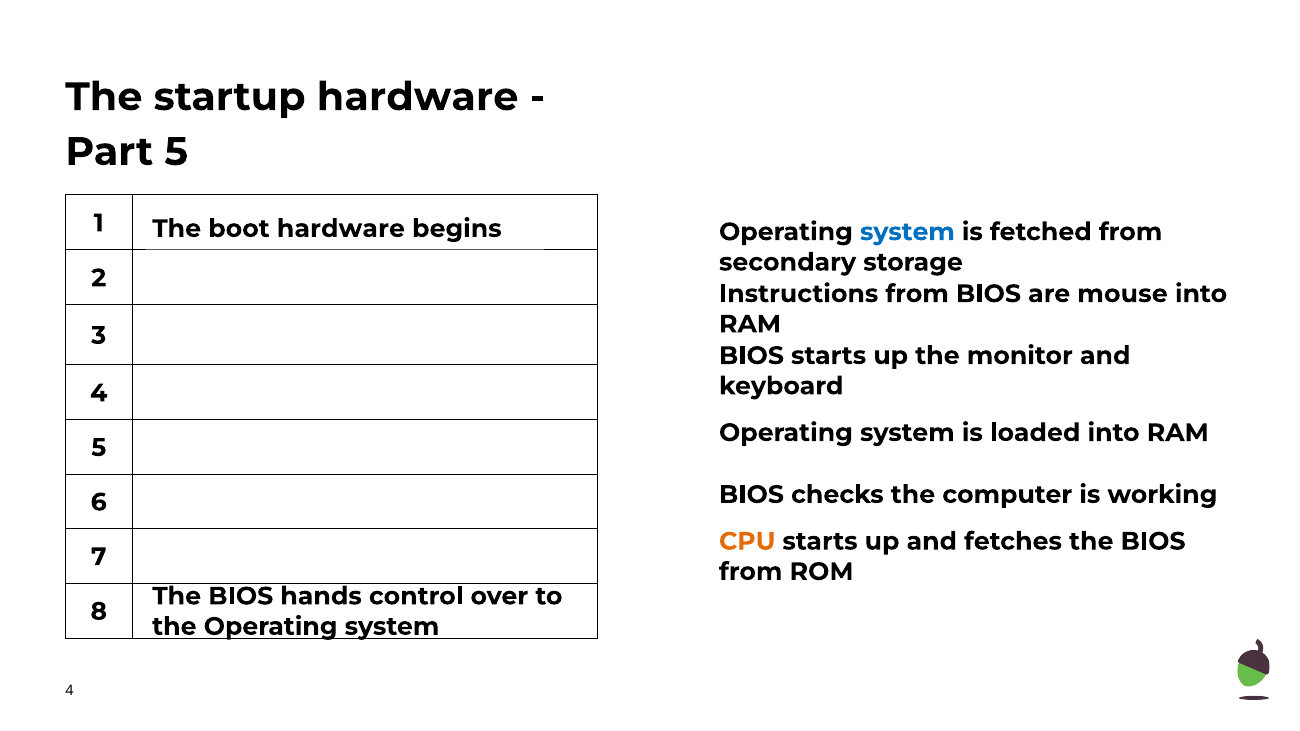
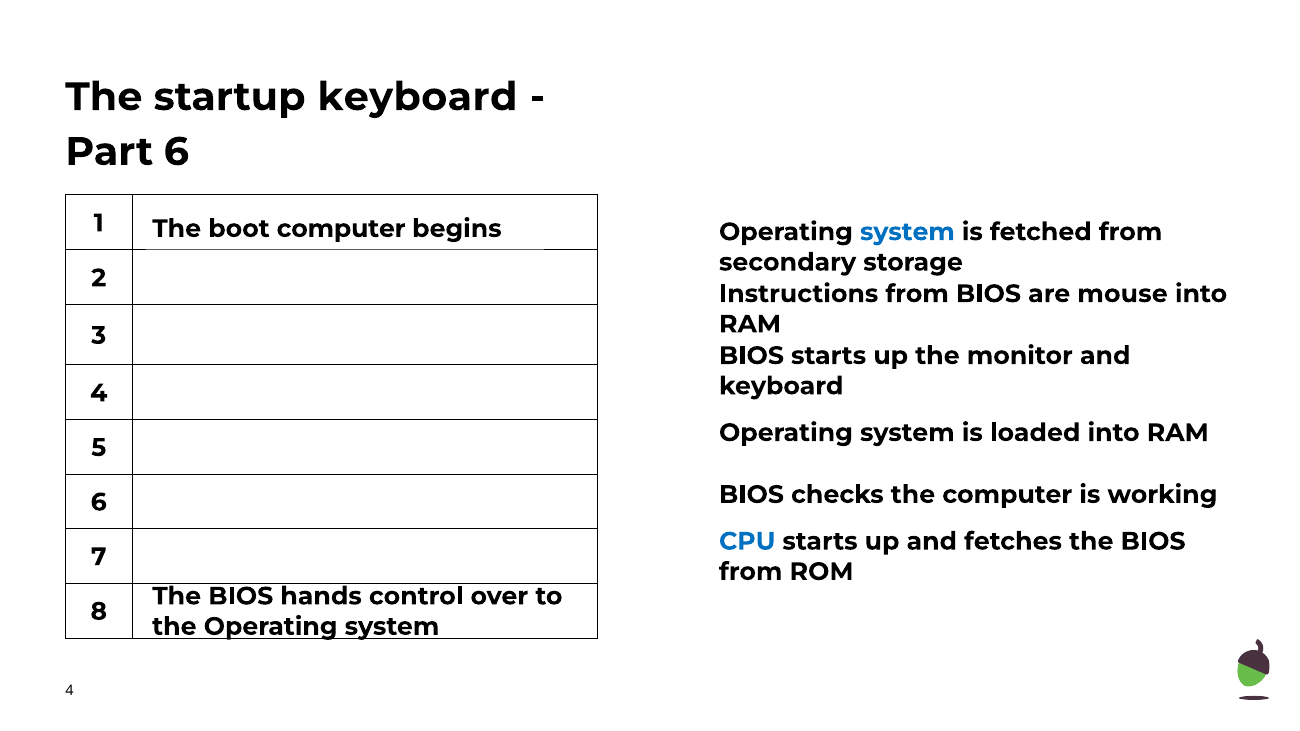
startup hardware: hardware -> keyboard
Part 5: 5 -> 6
boot hardware: hardware -> computer
CPU colour: orange -> blue
